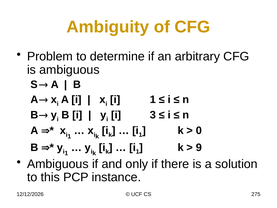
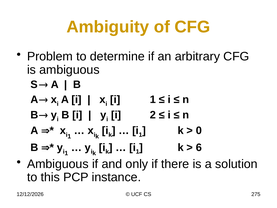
3: 3 -> 2
9: 9 -> 6
